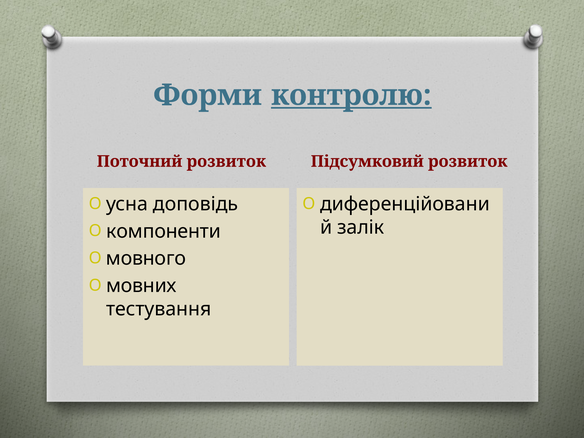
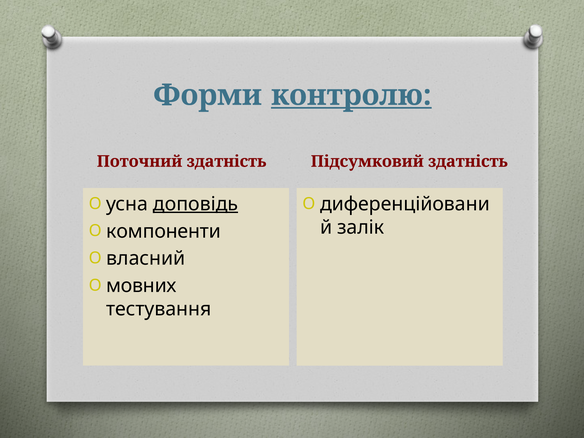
Поточний розвиток: розвиток -> здатність
Підсумковий розвиток: розвиток -> здатність
доповідь underline: none -> present
мовного: мовного -> власний
